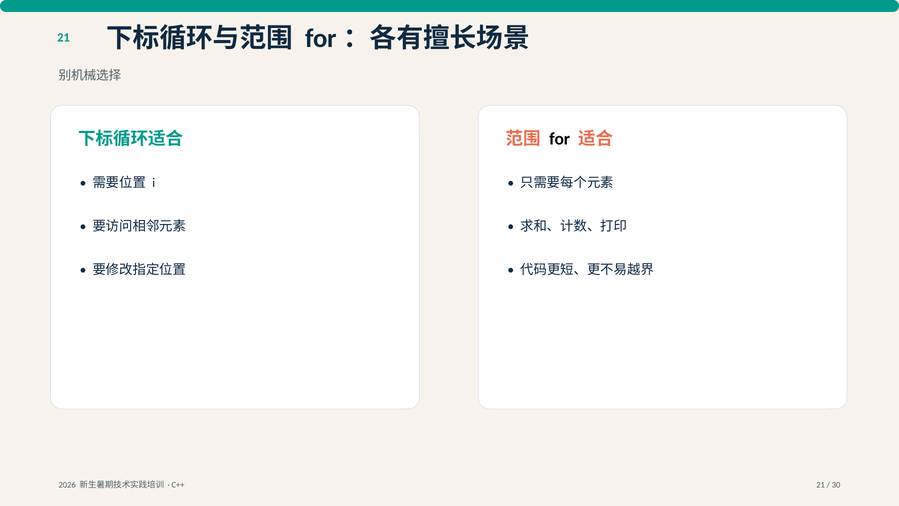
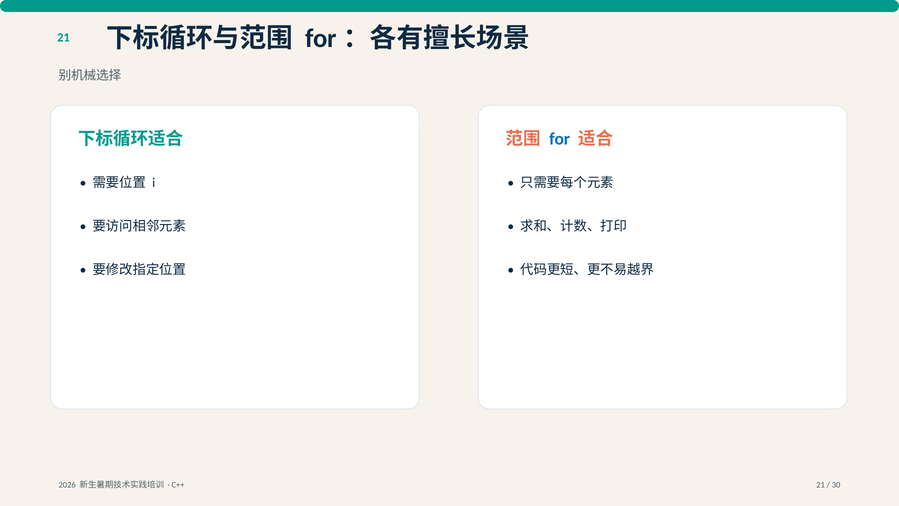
for colour: black -> blue
